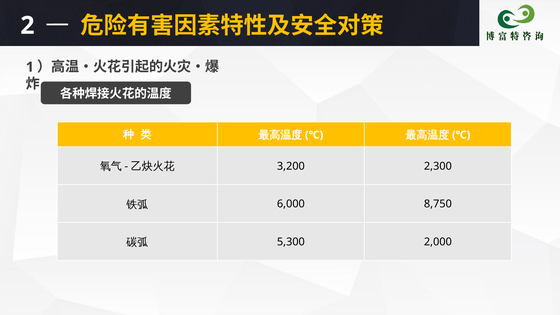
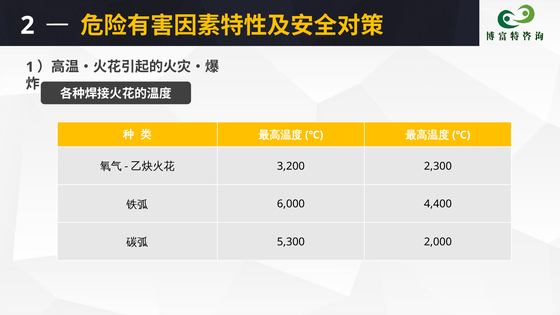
8,750: 8,750 -> 4,400
